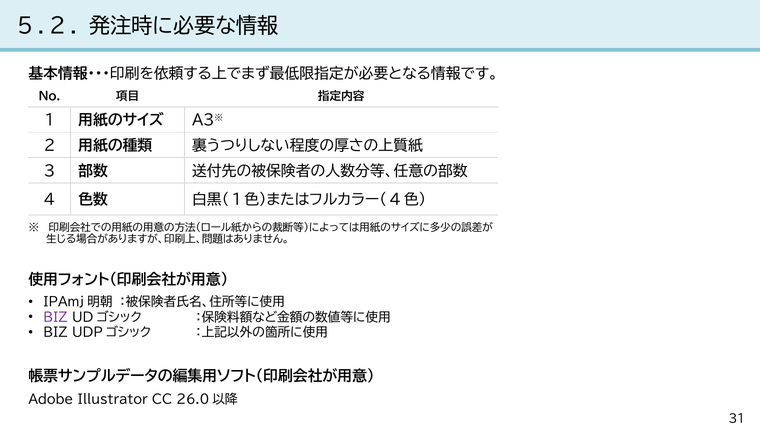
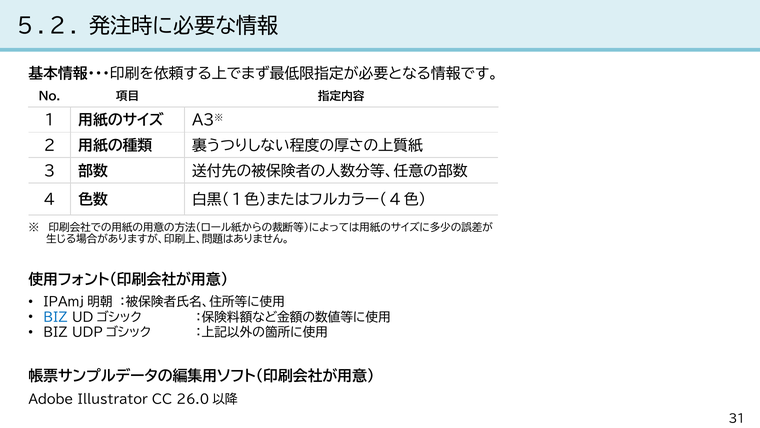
BIZ at (56, 317) colour: purple -> blue
